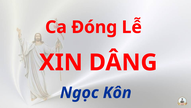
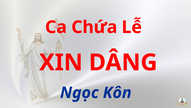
Đóng: Đóng -> Chứa
